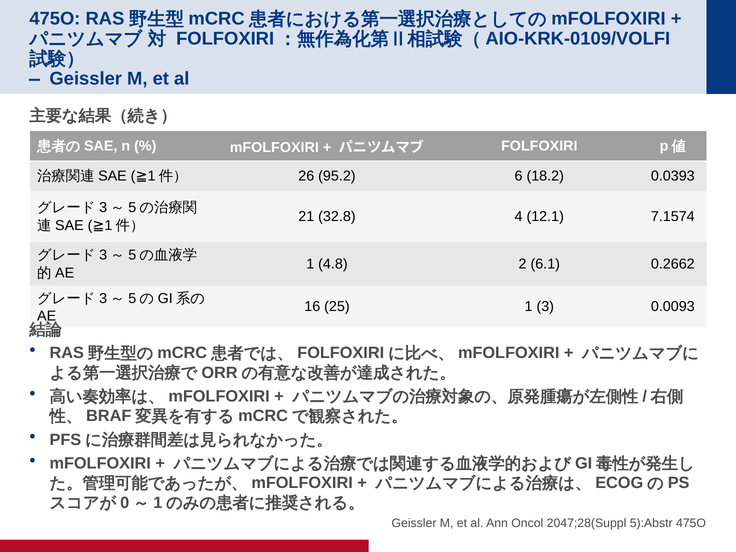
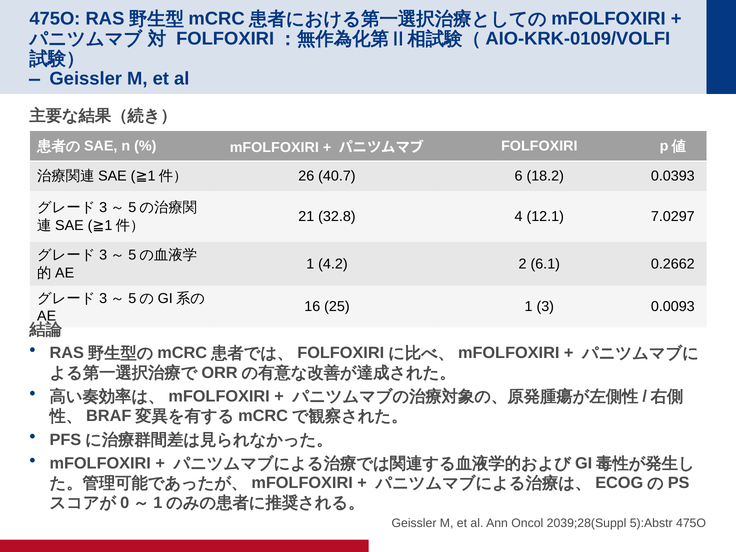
95.2: 95.2 -> 40.7
7.1574: 7.1574 -> 7.0297
4.8: 4.8 -> 4.2
2047;28(Suppl: 2047;28(Suppl -> 2039;28(Suppl
